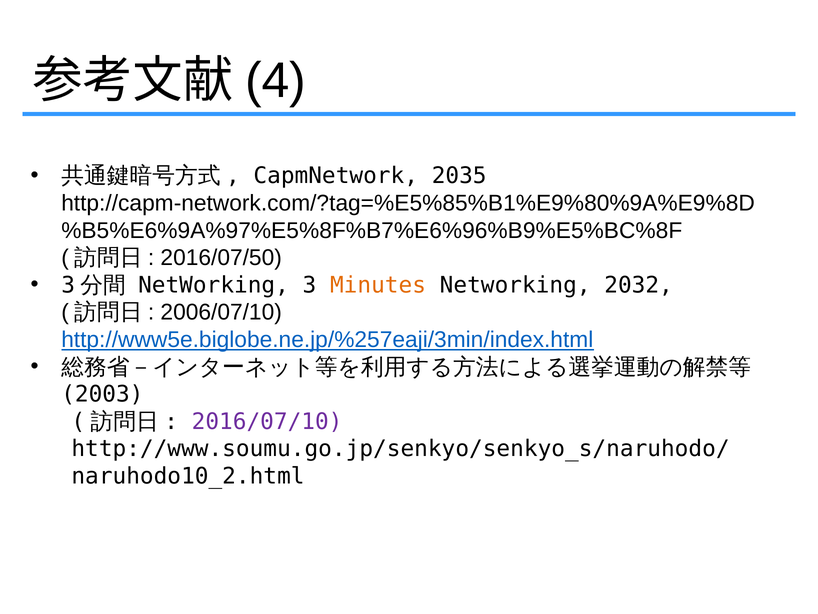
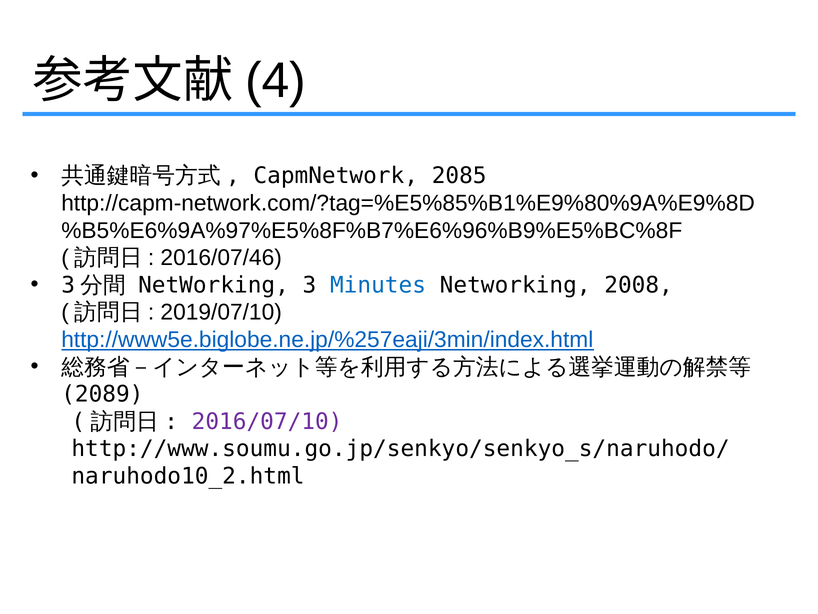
2035: 2035 -> 2085
2016/07/50: 2016/07/50 -> 2016/07/46
Minutes colour: orange -> blue
2032: 2032 -> 2008
2006/07/10: 2006/07/10 -> 2019/07/10
2003: 2003 -> 2089
